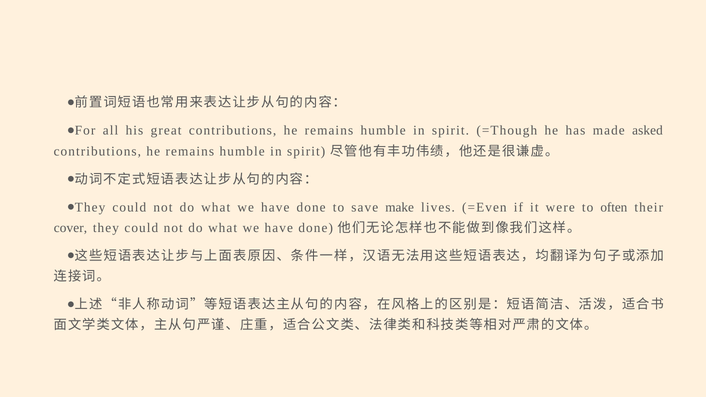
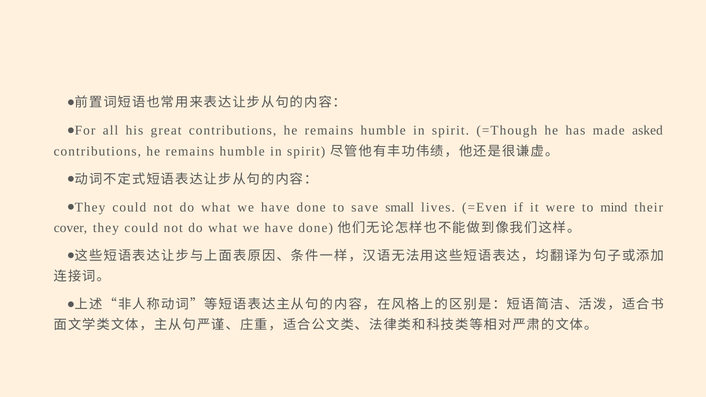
make: make -> small
often: often -> mind
